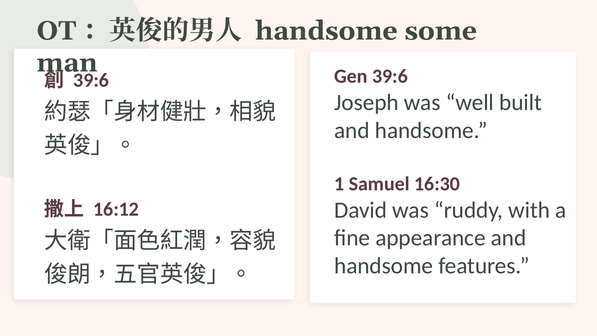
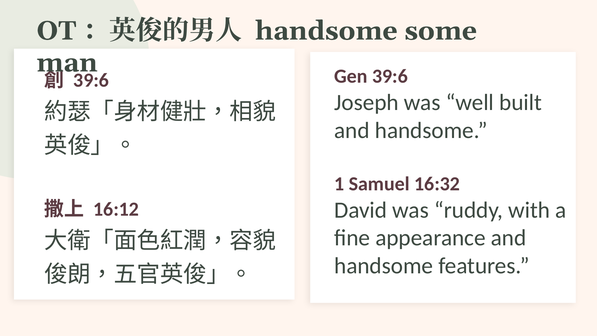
16:30: 16:30 -> 16:32
